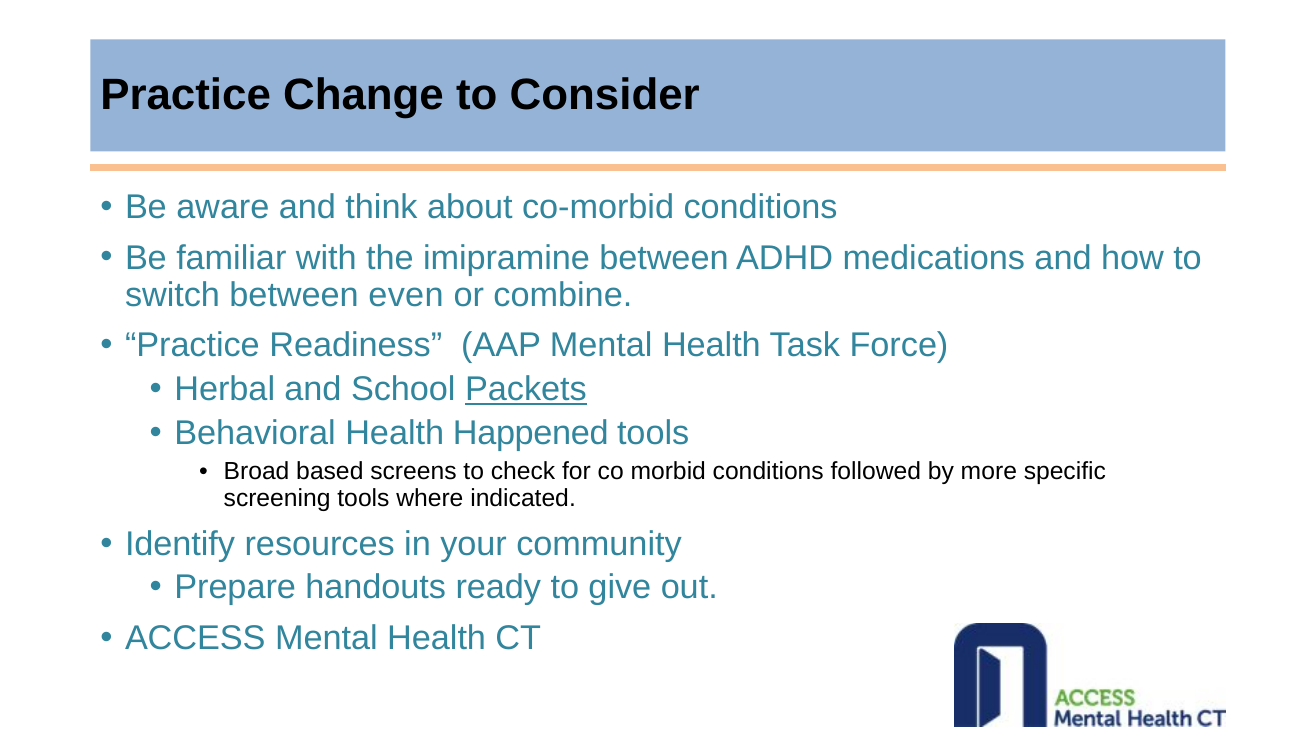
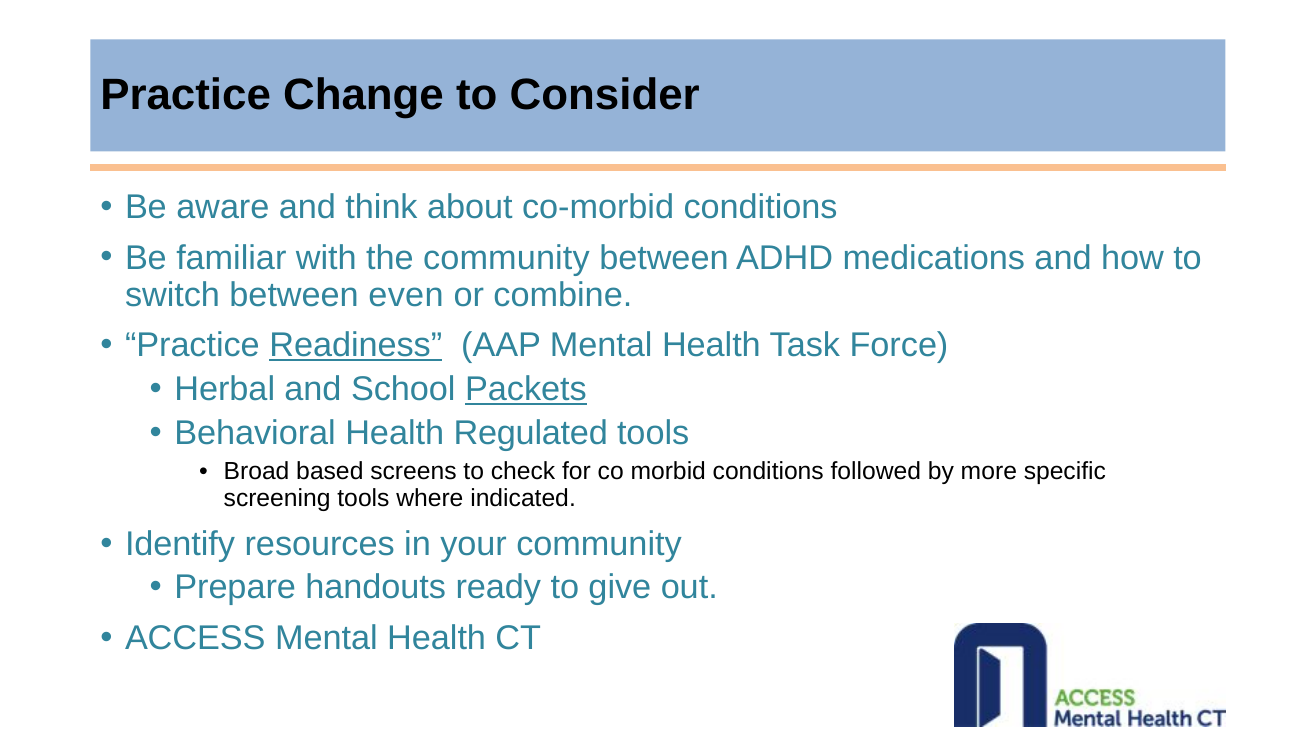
the imipramine: imipramine -> community
Readiness underline: none -> present
Happened: Happened -> Regulated
